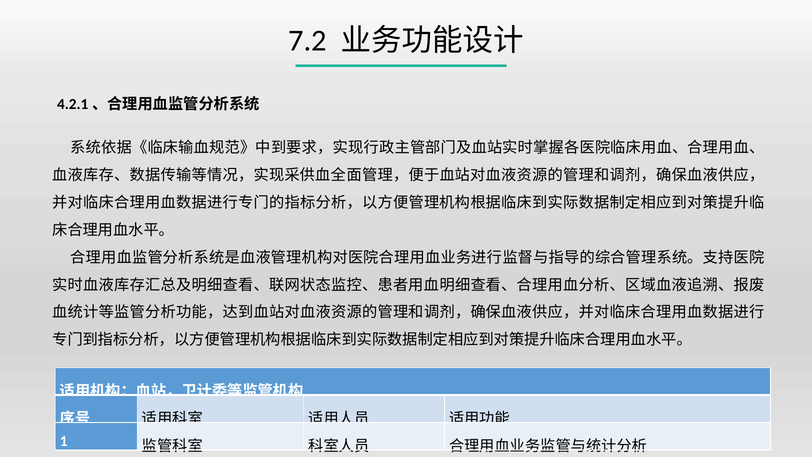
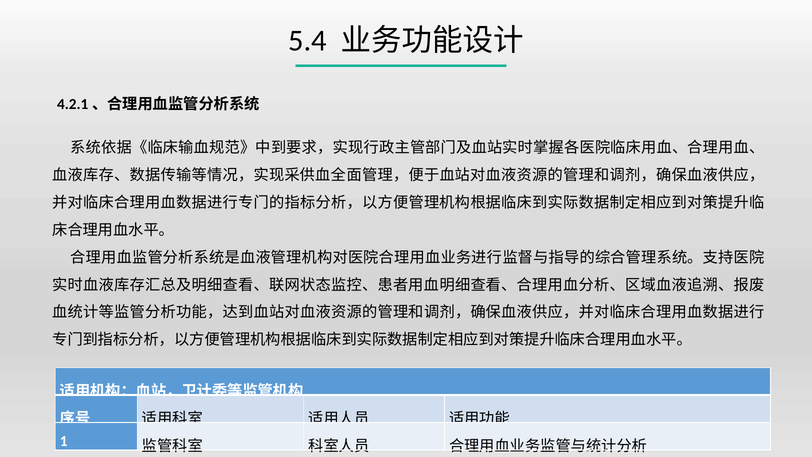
7.2: 7.2 -> 5.4
